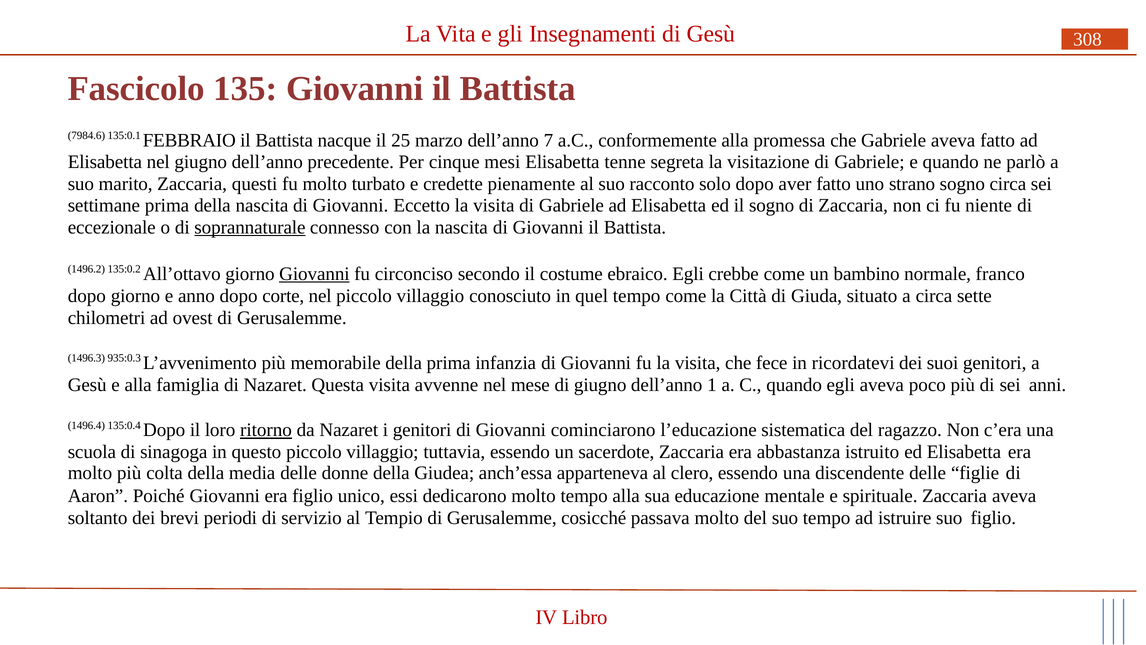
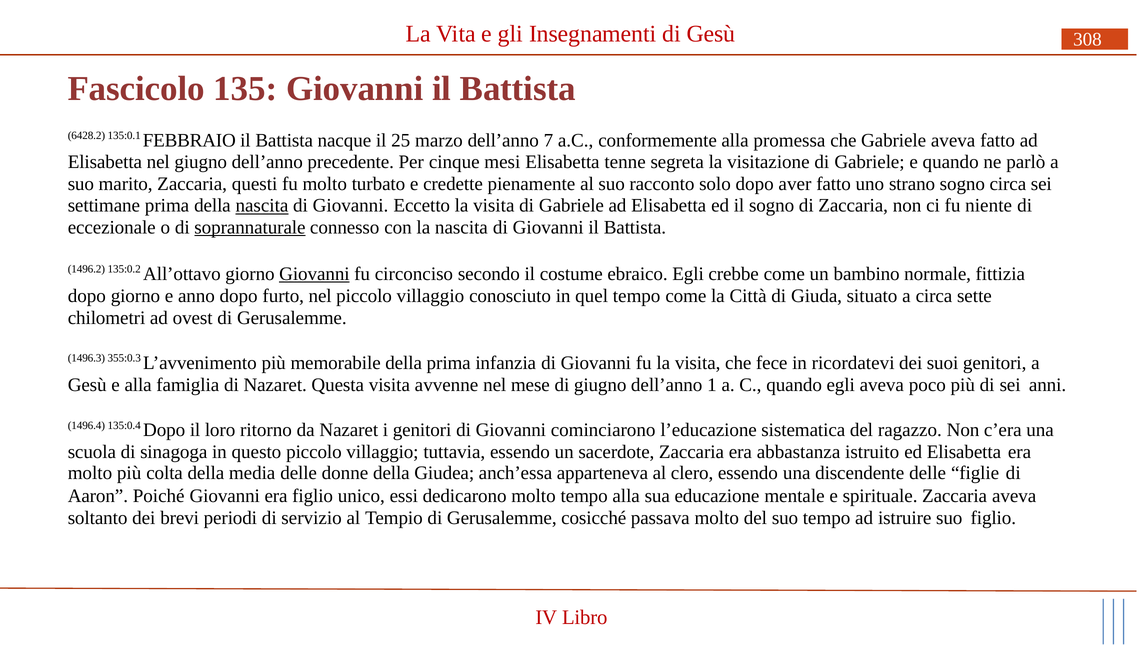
7984.6: 7984.6 -> 6428.2
nascita at (262, 206) underline: none -> present
franco: franco -> fittizia
corte: corte -> furto
935:0.3: 935:0.3 -> 355:0.3
ritorno underline: present -> none
